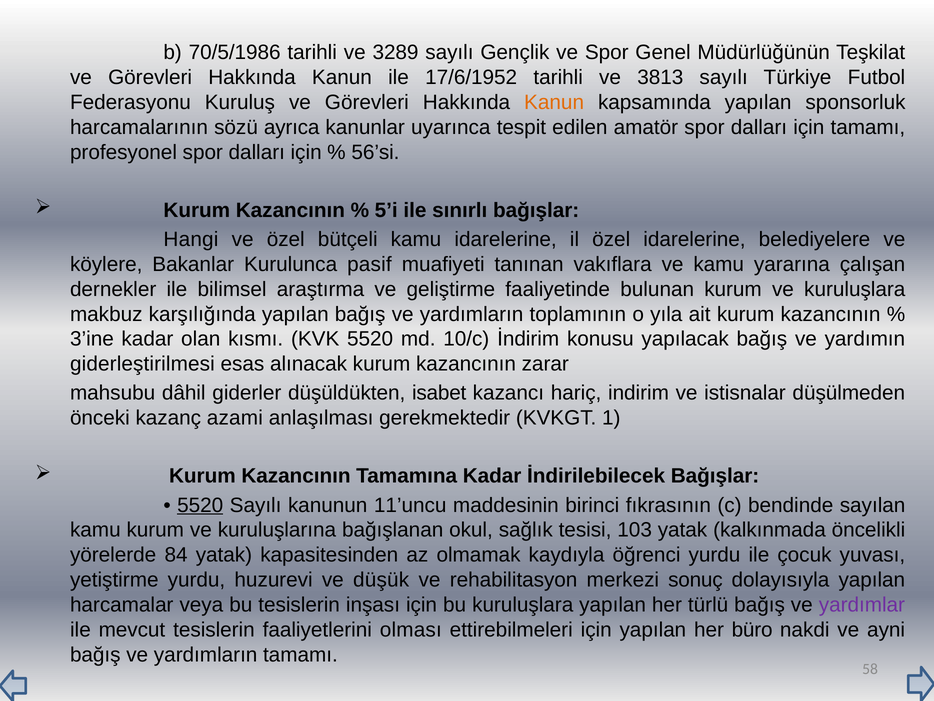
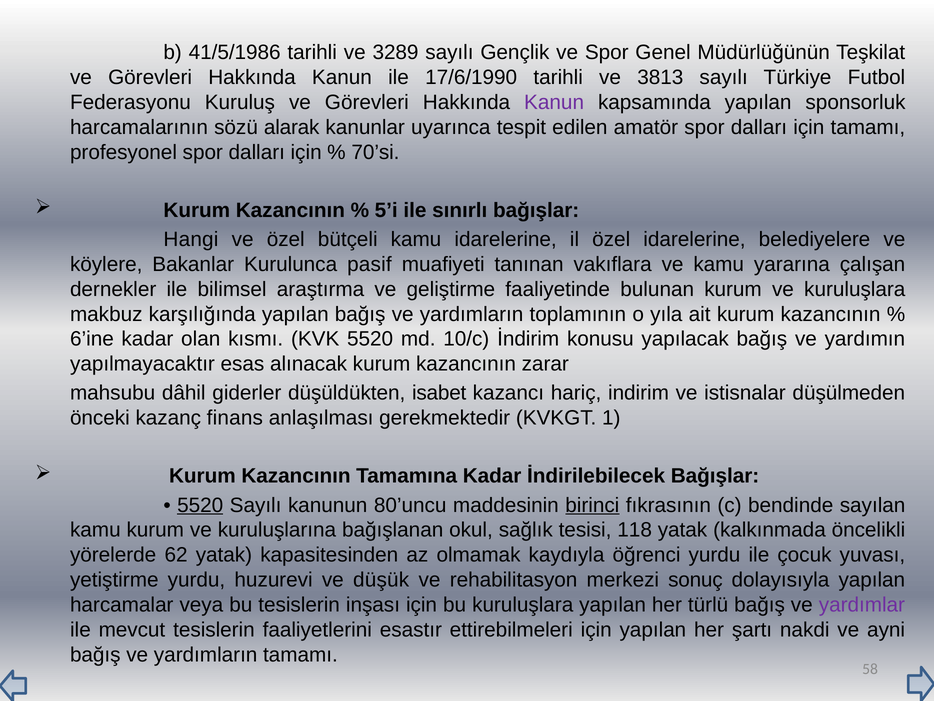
70/5/1986: 70/5/1986 -> 41/5/1986
17/6/1952: 17/6/1952 -> 17/6/1990
Kanun at (554, 102) colour: orange -> purple
ayrıca: ayrıca -> alarak
56’si: 56’si -> 70’si
3’ine: 3’ine -> 6’ine
giderleştirilmesi: giderleştirilmesi -> yapılmayacaktır
azami: azami -> finans
11’uncu: 11’uncu -> 80’uncu
birinci underline: none -> present
103: 103 -> 118
84: 84 -> 62
olması: olması -> esastır
büro: büro -> şartı
